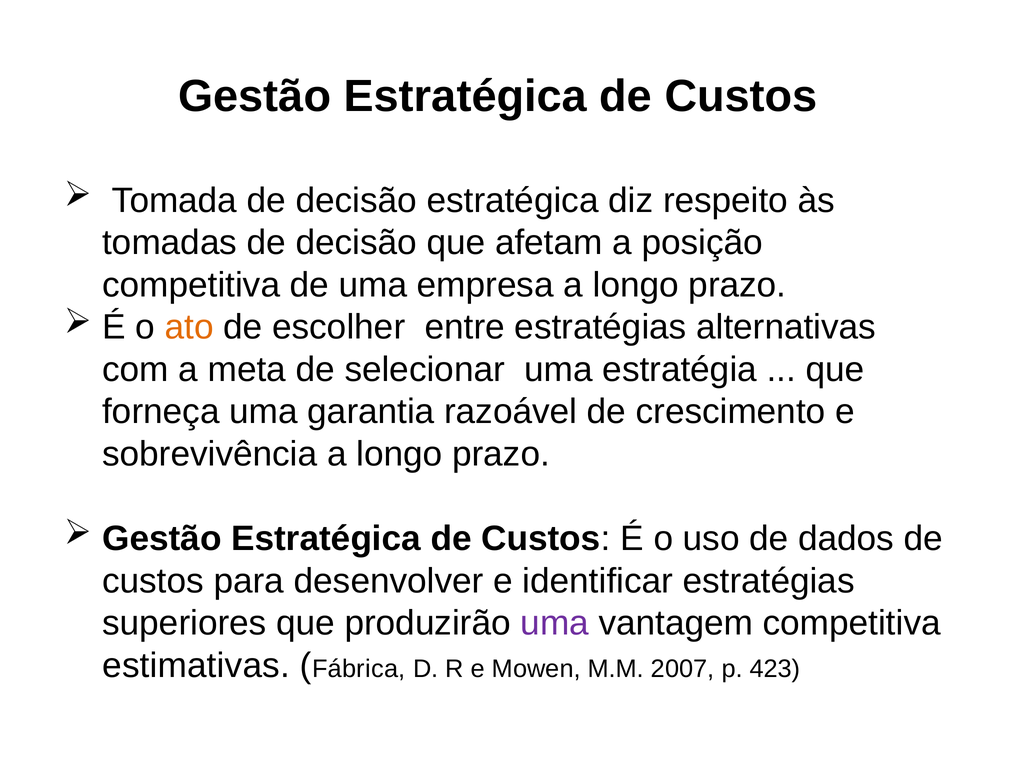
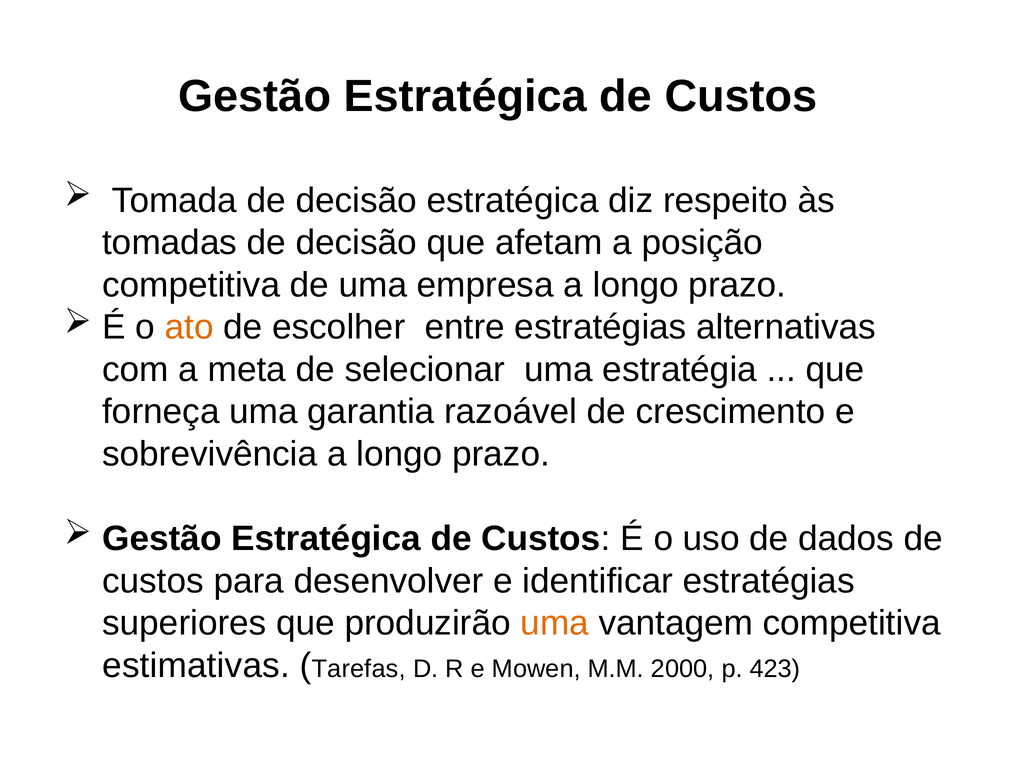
uma at (555, 623) colour: purple -> orange
Fábrica: Fábrica -> Tarefas
2007: 2007 -> 2000
